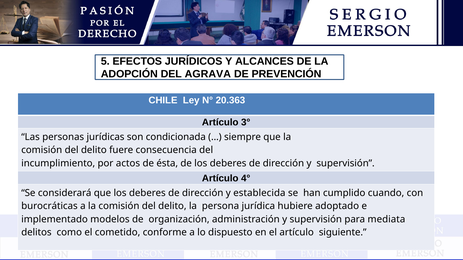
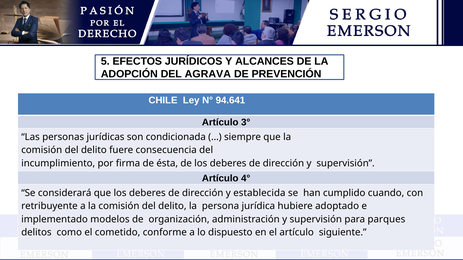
20.363: 20.363 -> 94.641
actos: actos -> firma
burocráticas: burocráticas -> retribuyente
mediata: mediata -> parques
